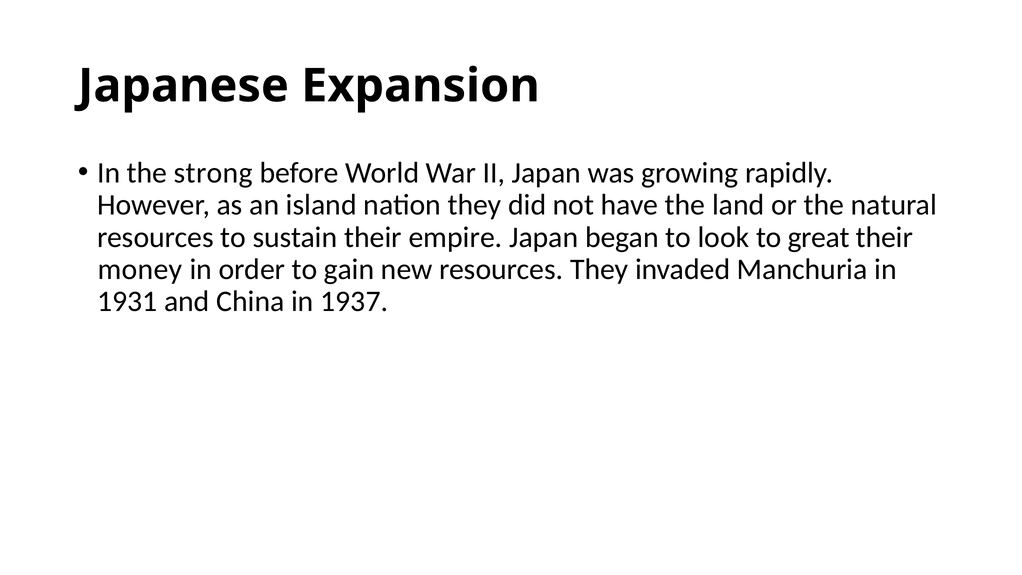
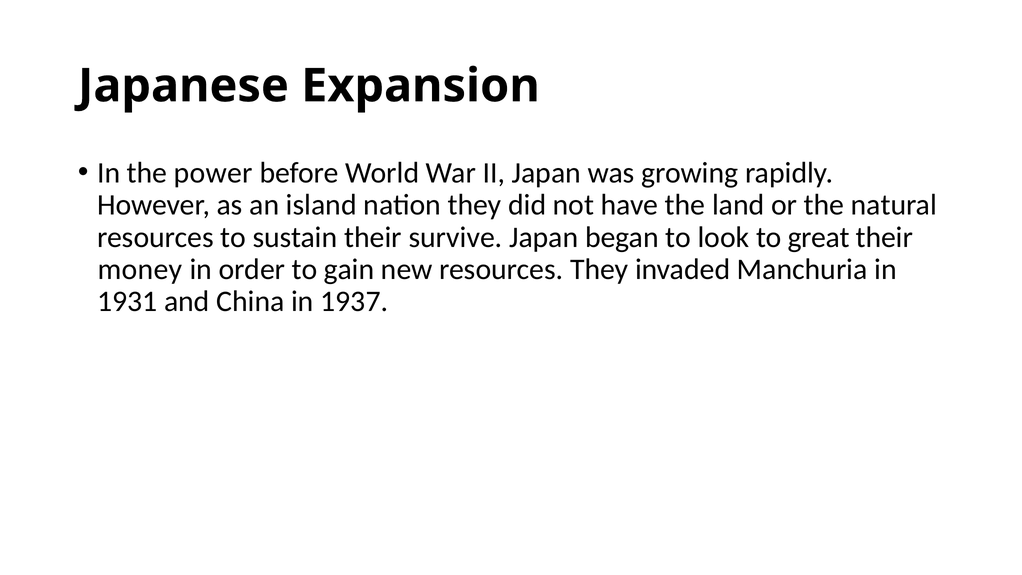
strong: strong -> power
empire: empire -> survive
